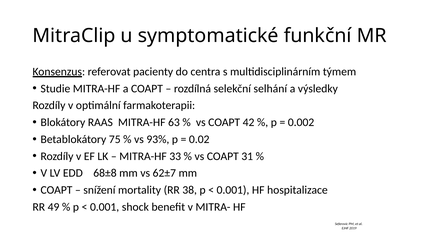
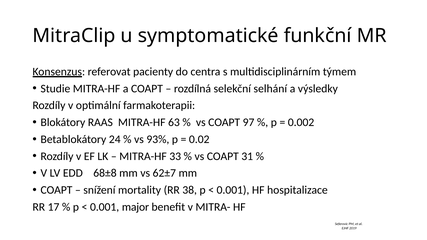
42: 42 -> 97
75: 75 -> 24
49: 49 -> 17
shock: shock -> major
